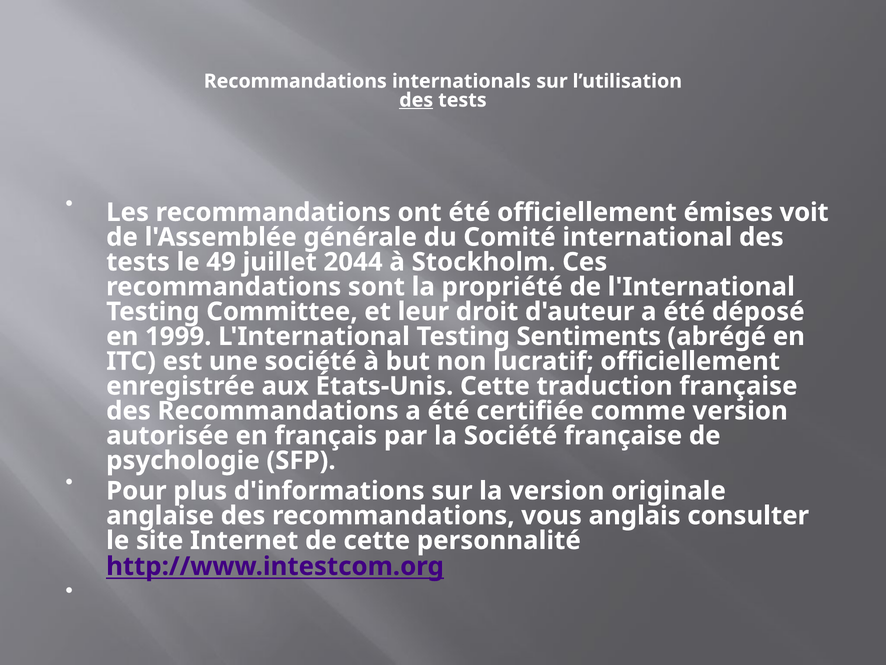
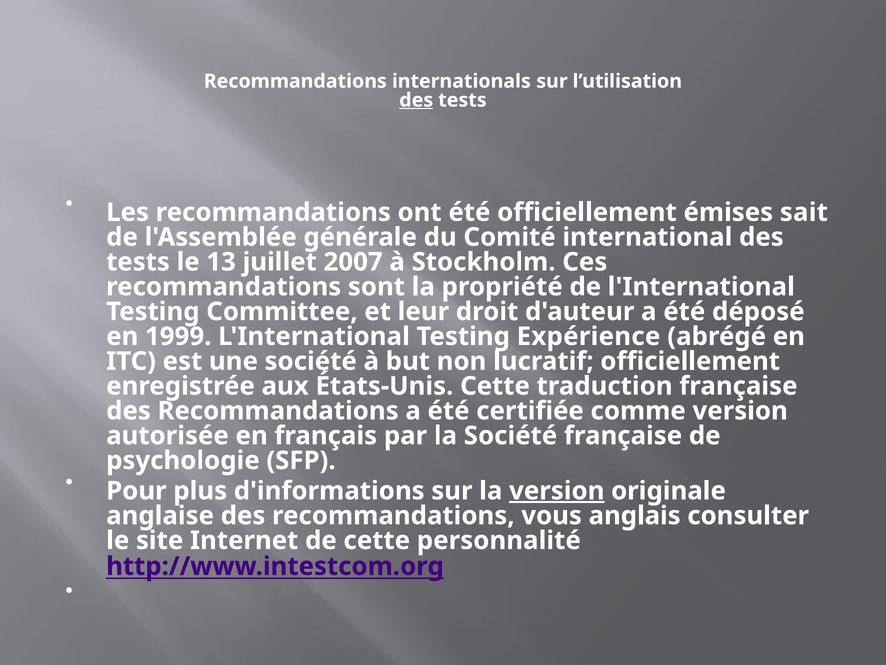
voit: voit -> sait
49: 49 -> 13
2044: 2044 -> 2007
Sentiments: Sentiments -> Expérience
version at (557, 491) underline: none -> present
